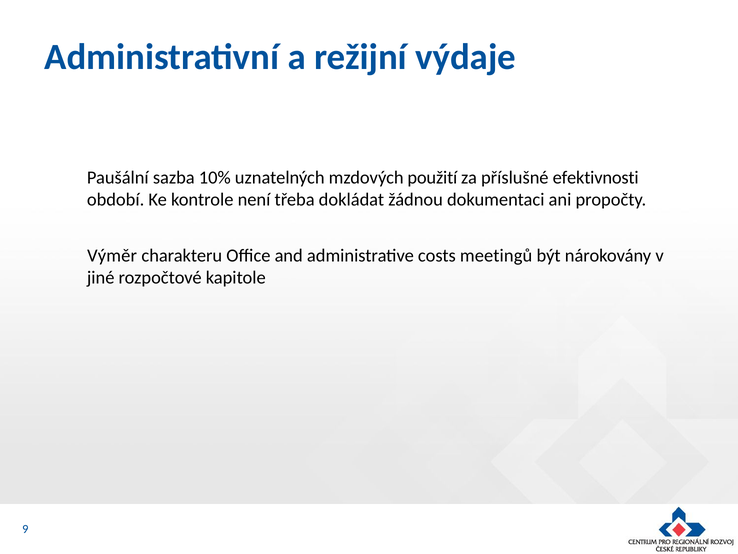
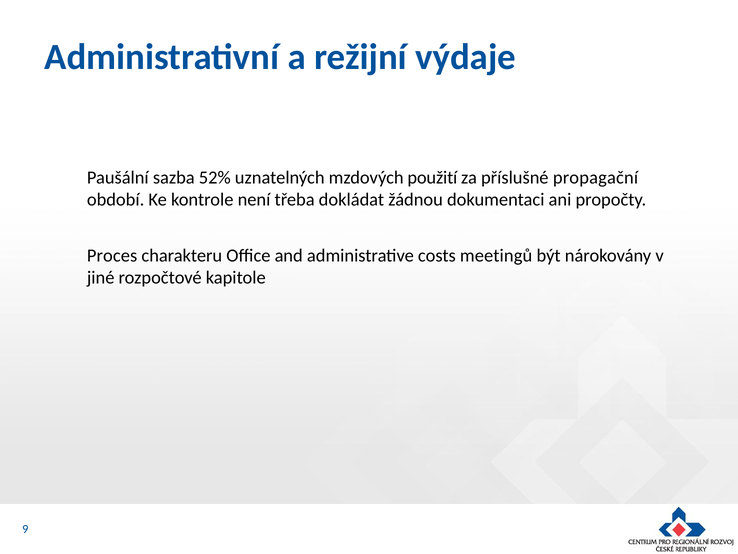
10%: 10% -> 52%
efektivnosti: efektivnosti -> propagační
Výměr: Výměr -> Proces
